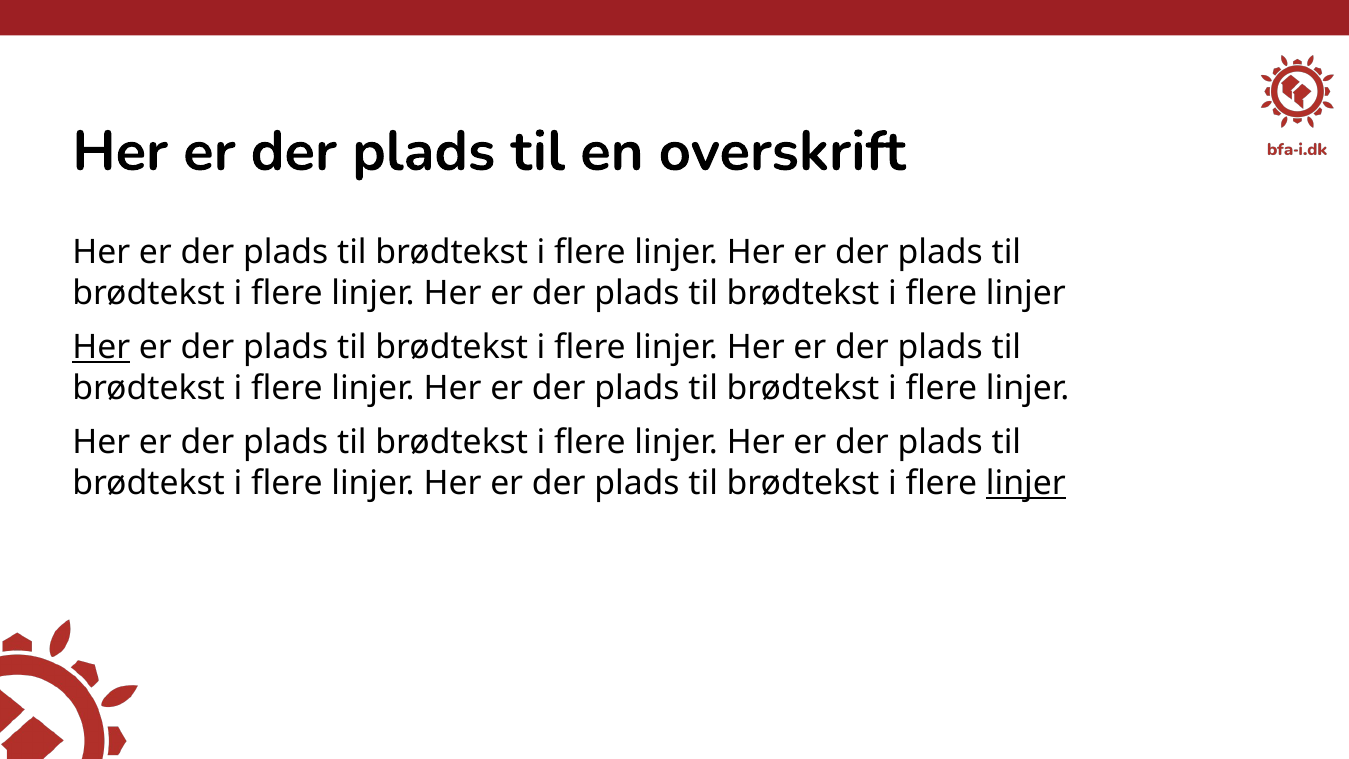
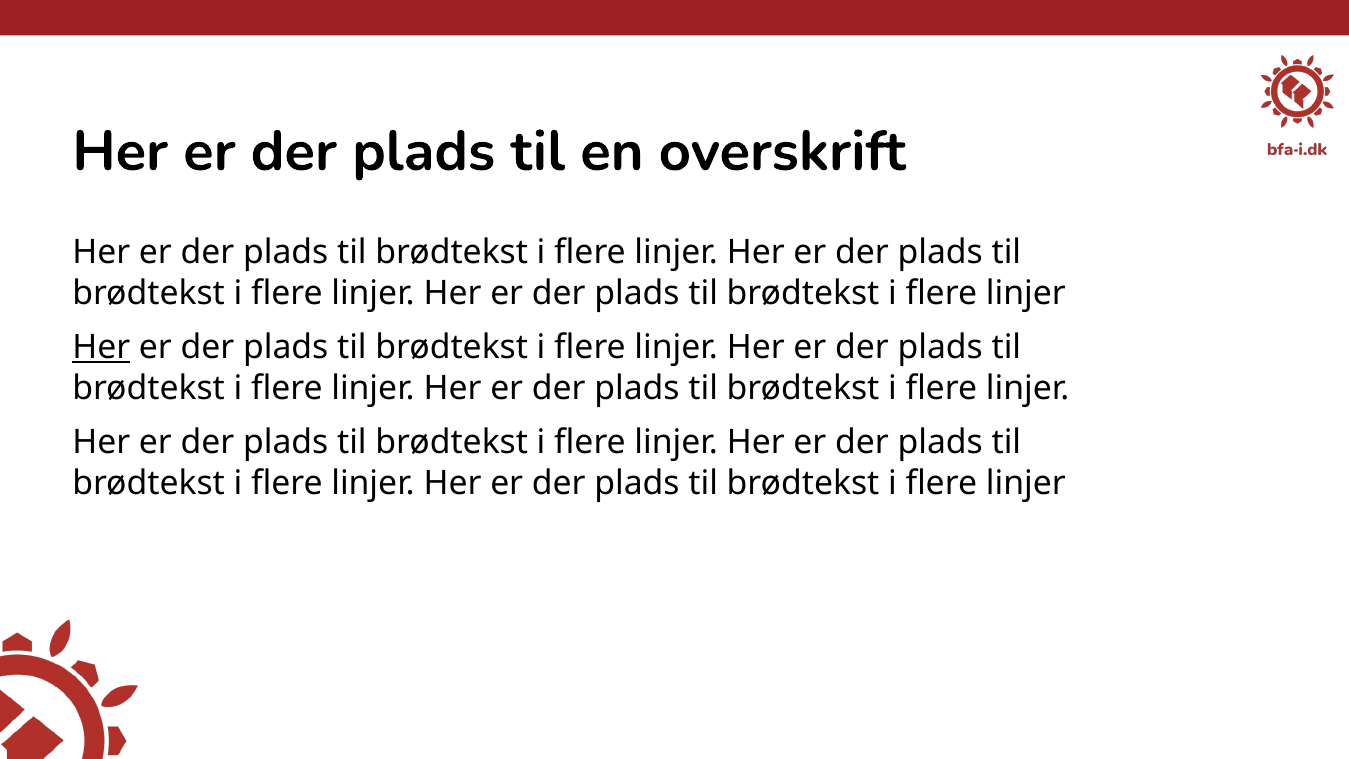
linjer at (1026, 483) underline: present -> none
